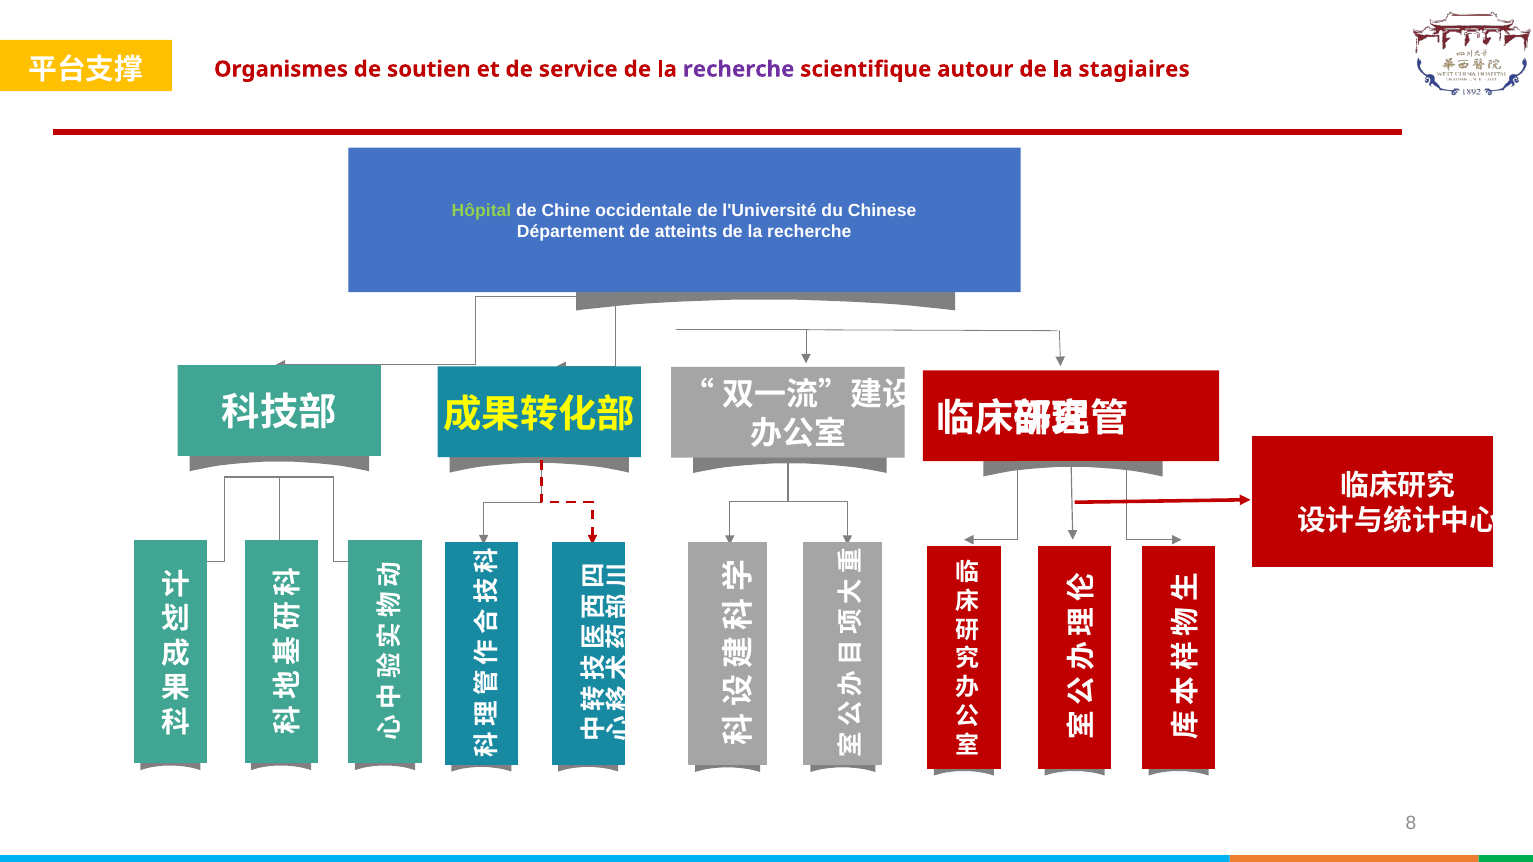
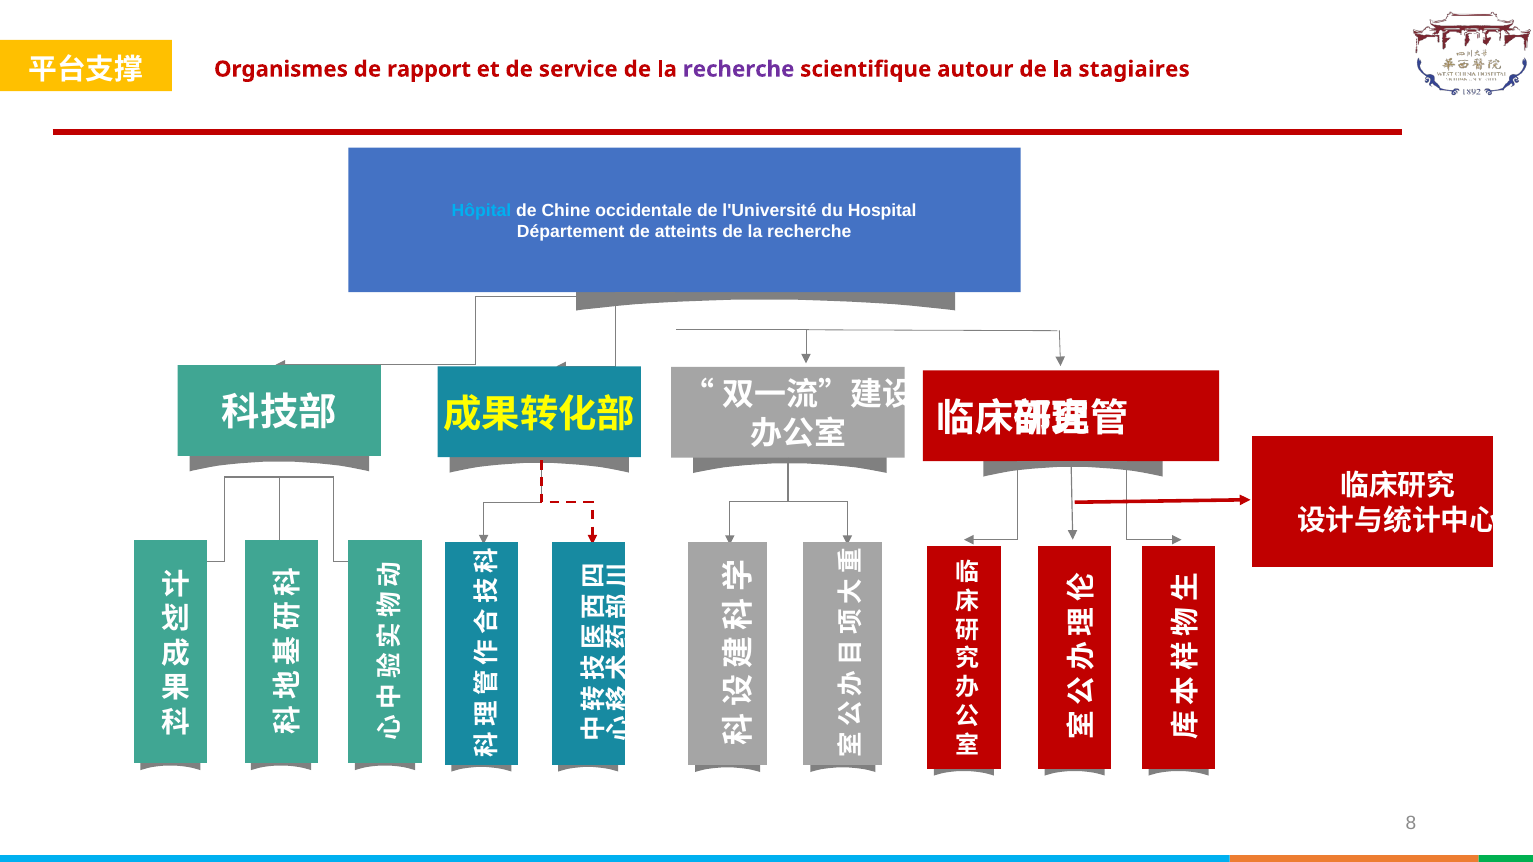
soutien: soutien -> rapport
Hôpital colour: light green -> light blue
Chinese: Chinese -> Hospital
